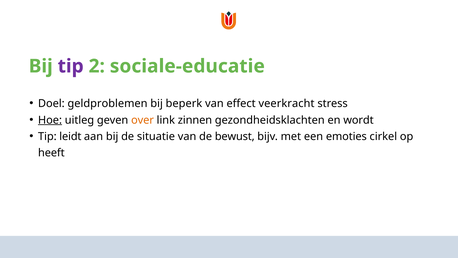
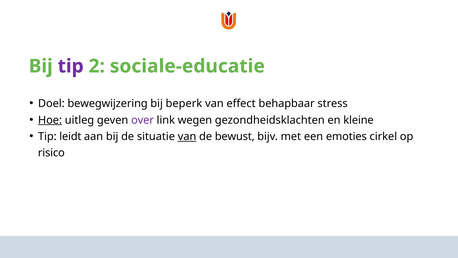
geldproblemen: geldproblemen -> bewegwijzering
veerkracht: veerkracht -> behapbaar
over colour: orange -> purple
zinnen: zinnen -> wegen
wordt: wordt -> kleine
van at (187, 136) underline: none -> present
heeft: heeft -> risico
